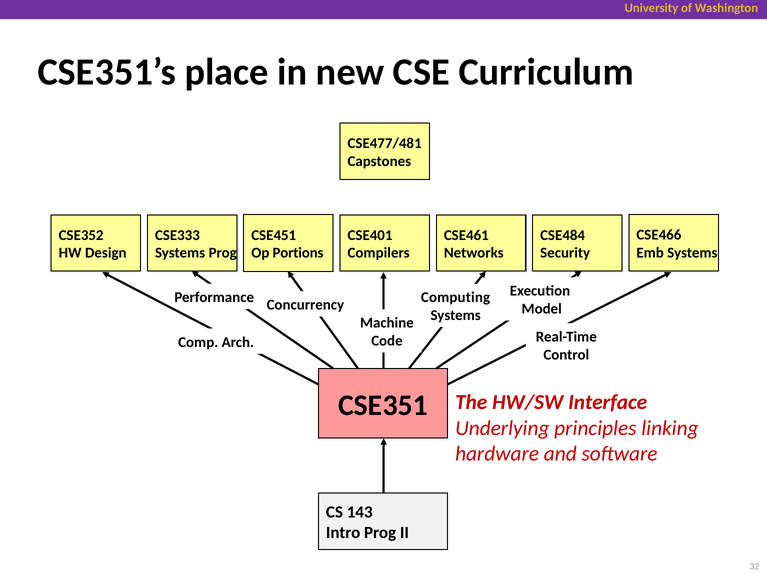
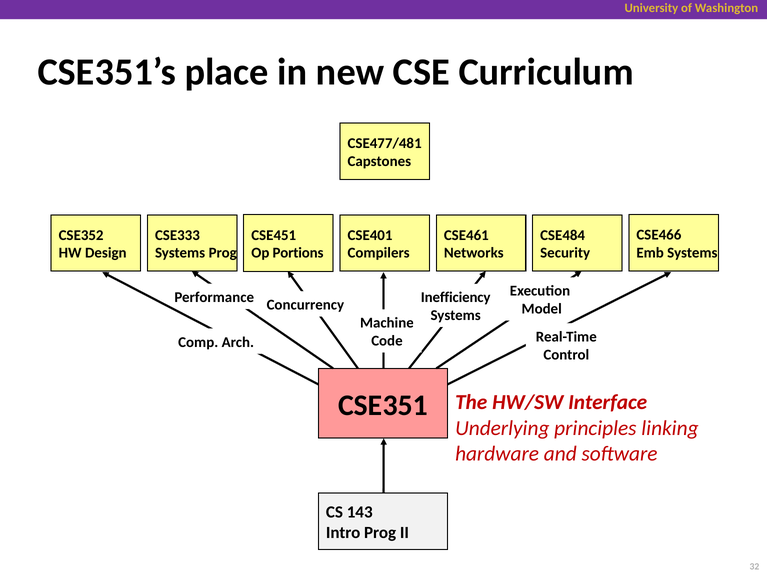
Computing: Computing -> Inefficiency
